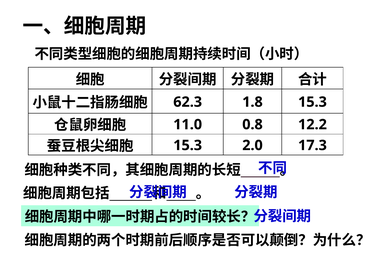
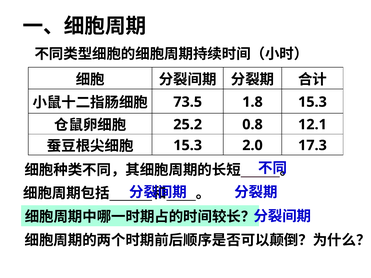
62.3: 62.3 -> 73.5
11.0: 11.0 -> 25.2
12.2: 12.2 -> 12.1
